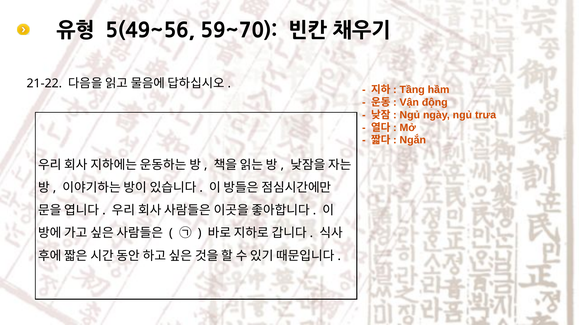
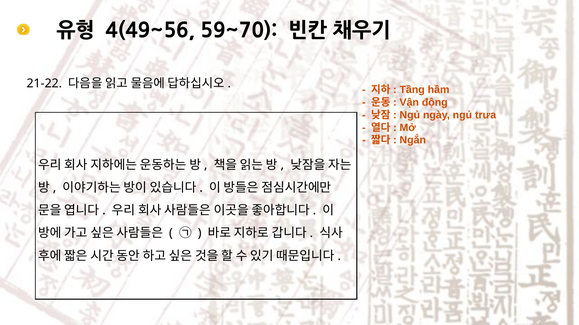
5(49~56: 5(49~56 -> 4(49~56
